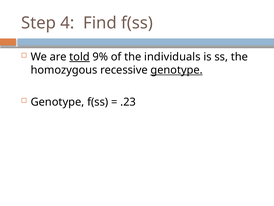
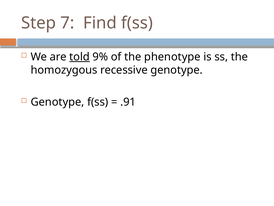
4: 4 -> 7
individuals: individuals -> phenotype
genotype at (177, 70) underline: present -> none
.23: .23 -> .91
